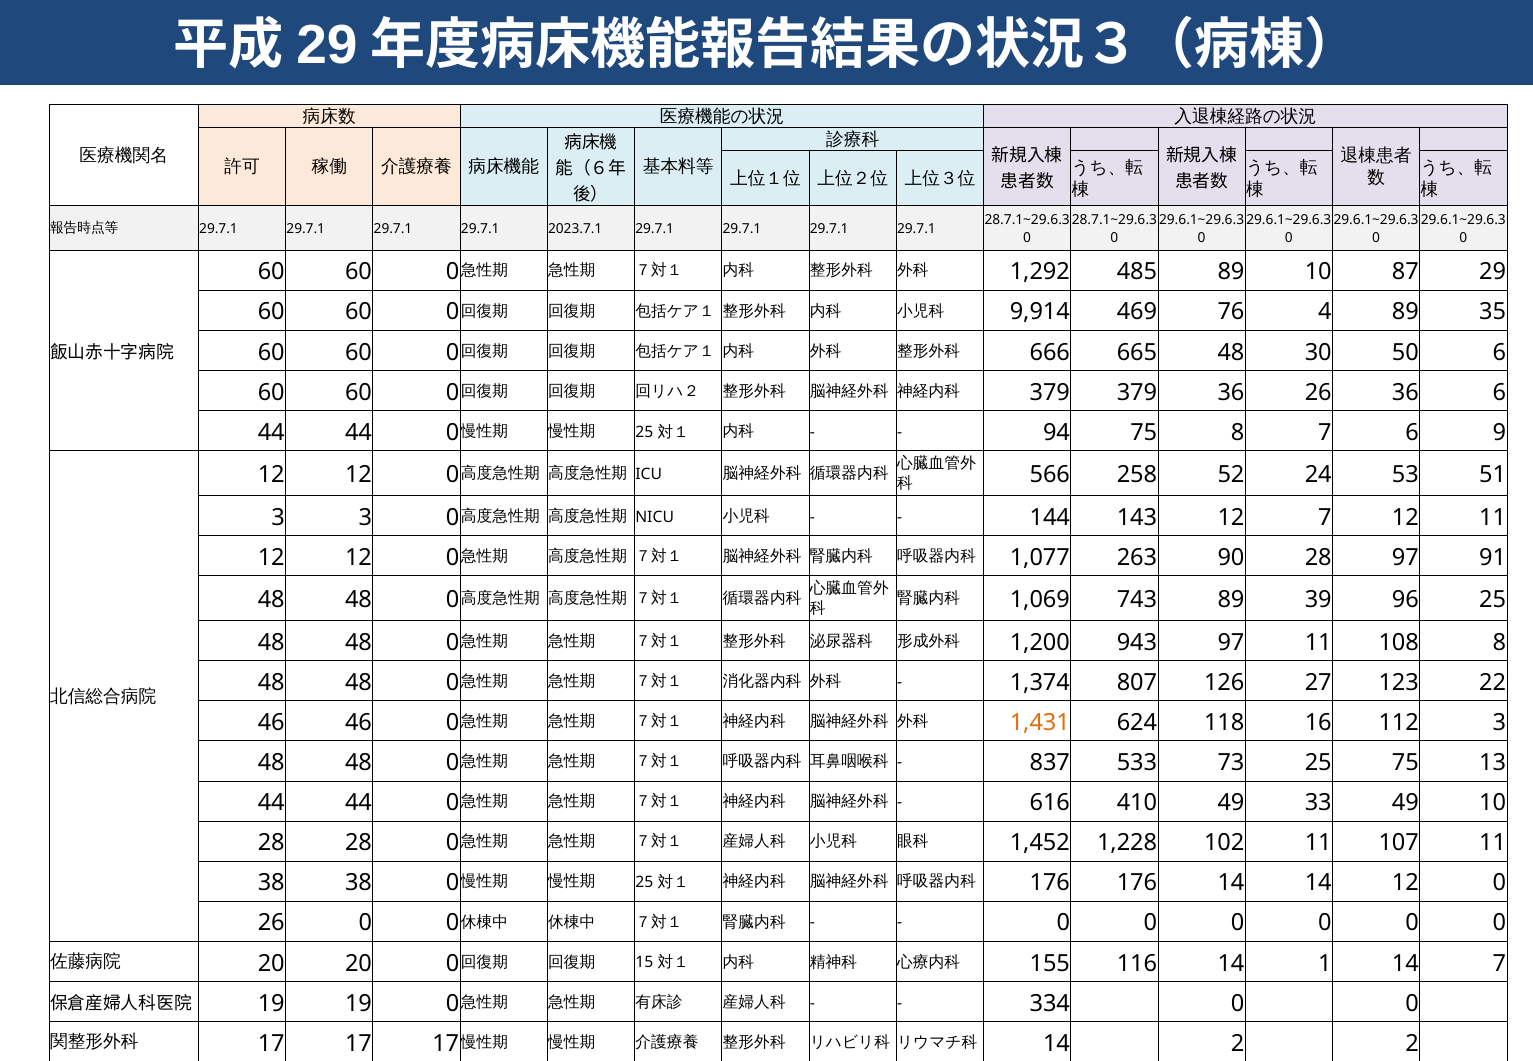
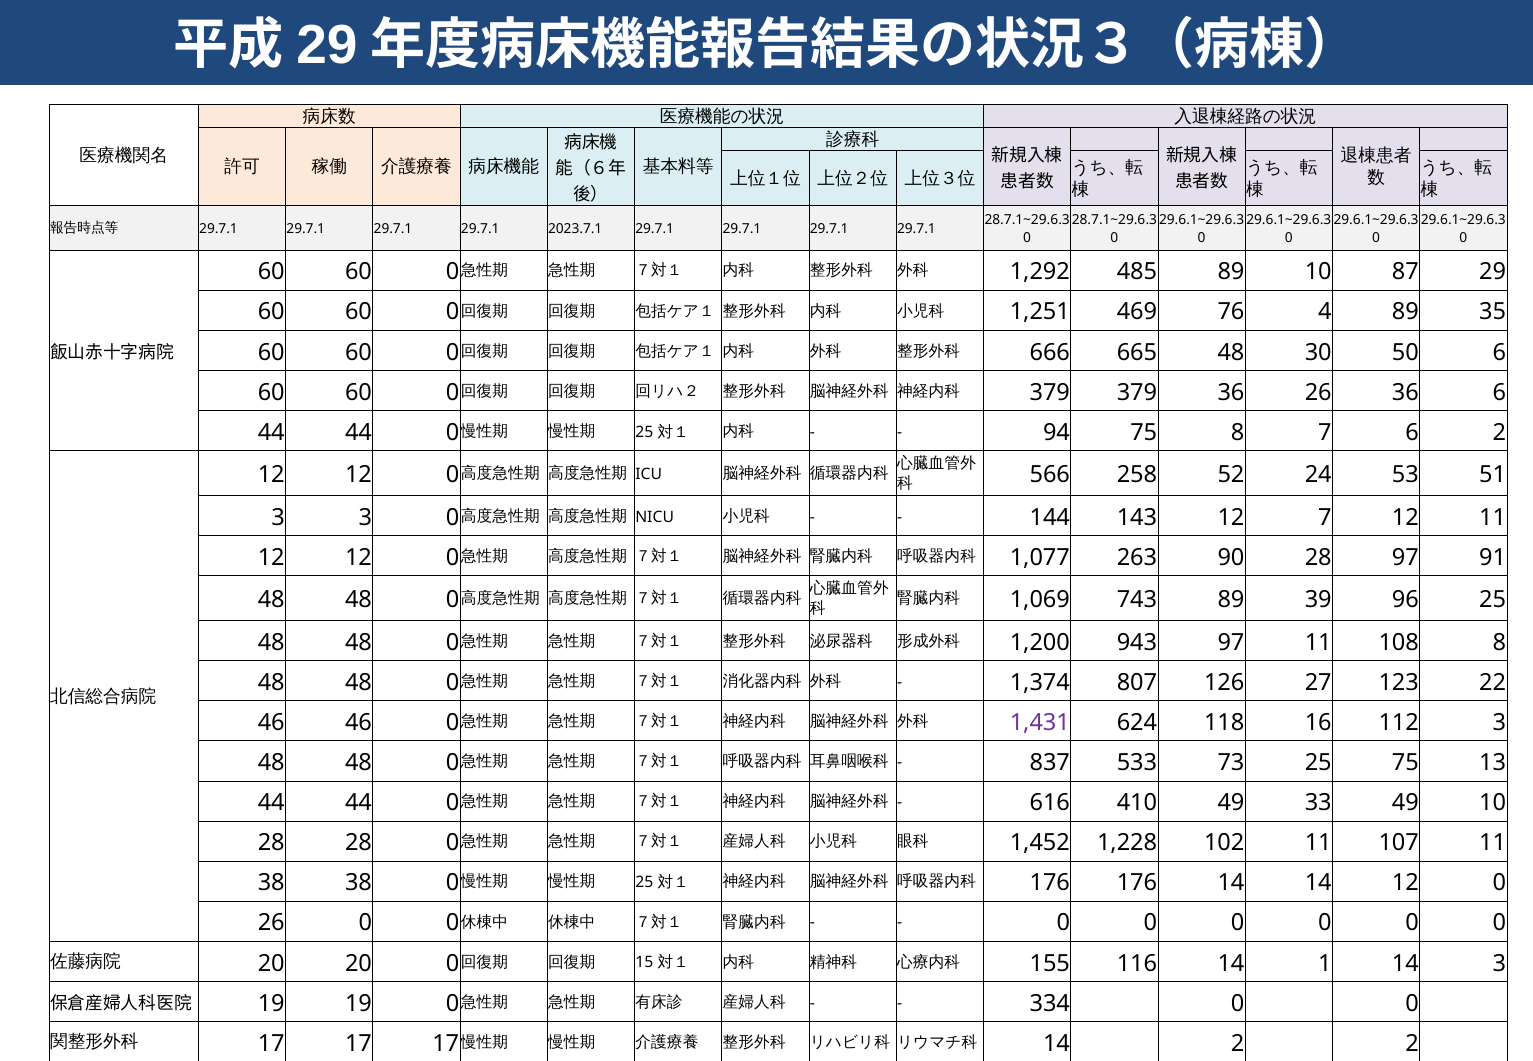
9,914: 9,914 -> 1,251
6 9: 9 -> 2
1,431 colour: orange -> purple
14 7: 7 -> 3
